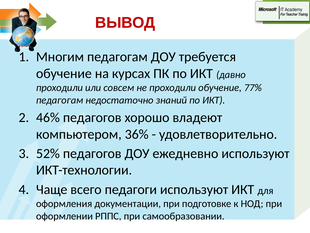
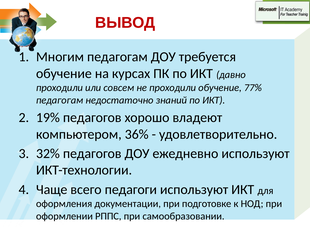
46%: 46% -> 19%
52%: 52% -> 32%
